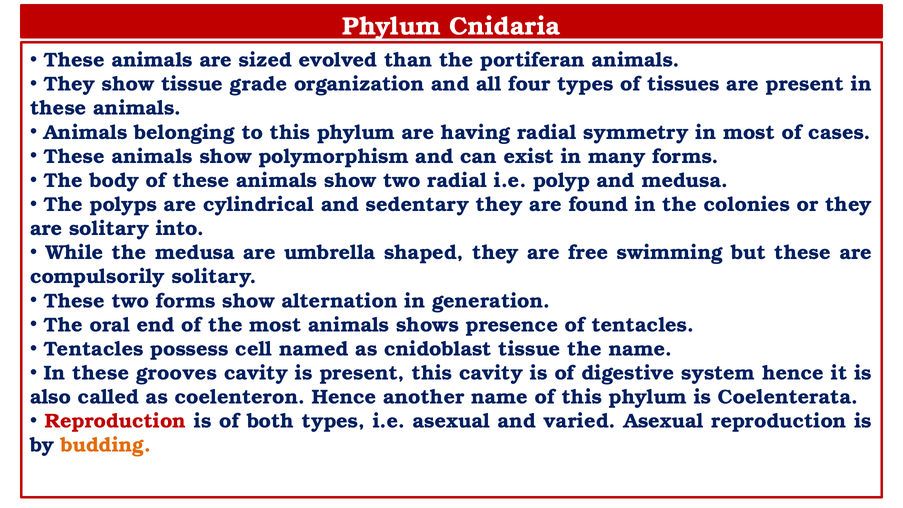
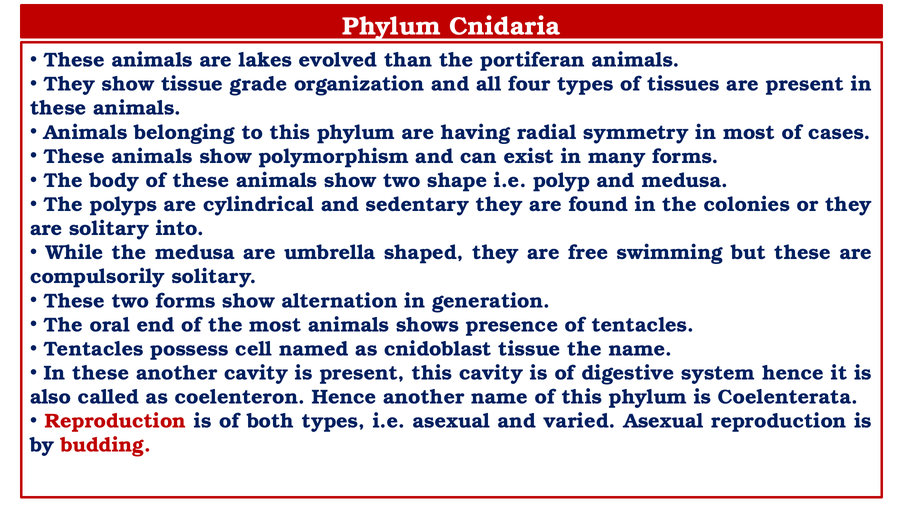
sized: sized -> lakes
two radial: radial -> shape
these grooves: grooves -> another
budding colour: orange -> red
